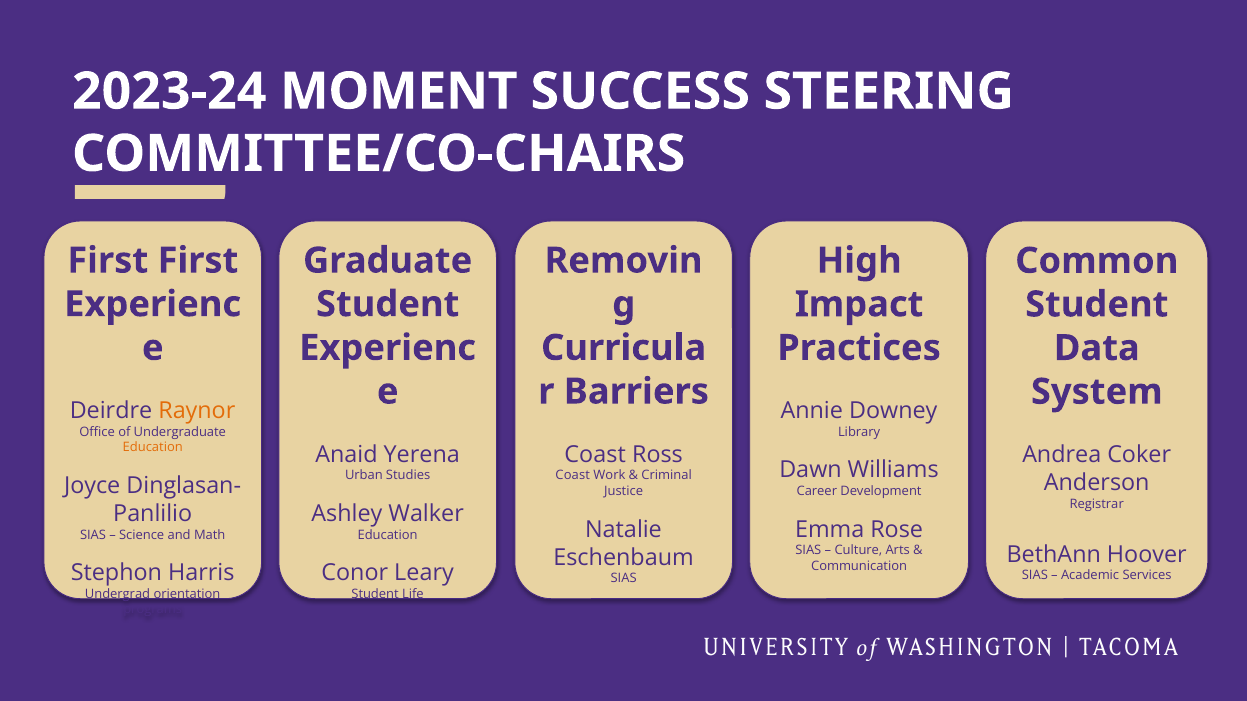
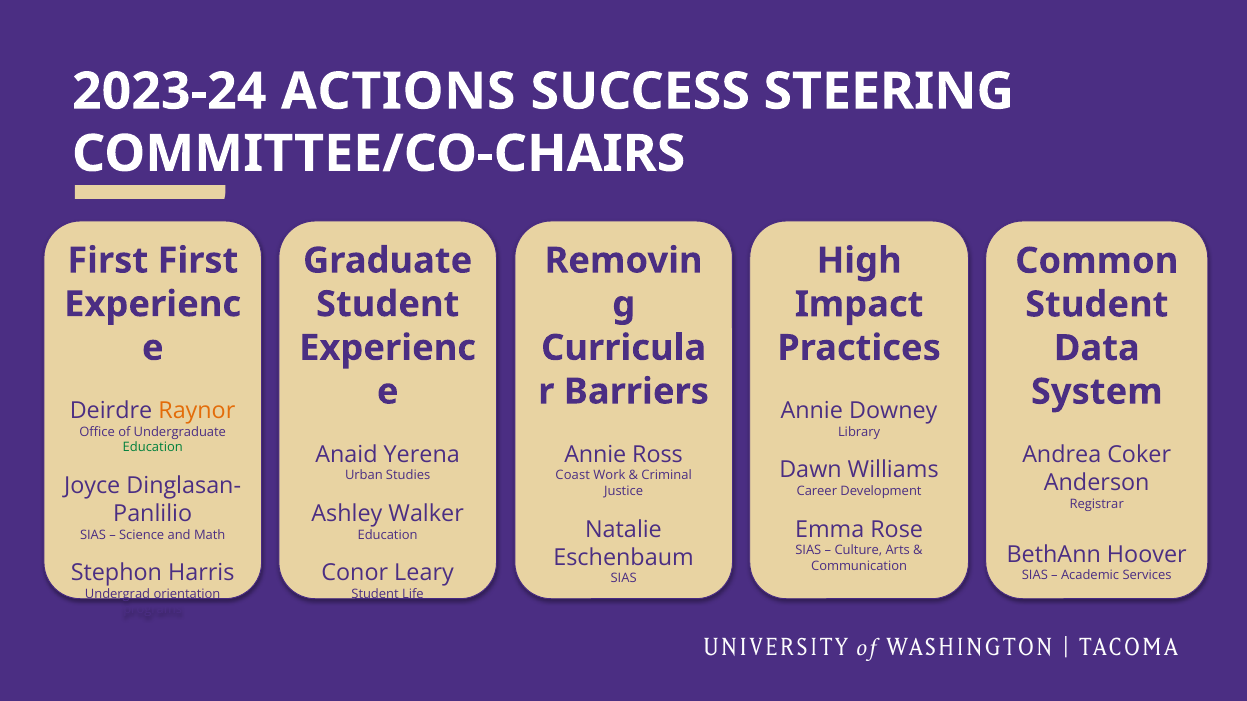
MOMENT: MOMENT -> ACTIONS
Education at (153, 448) colour: orange -> green
Coast at (595, 455): Coast -> Annie
